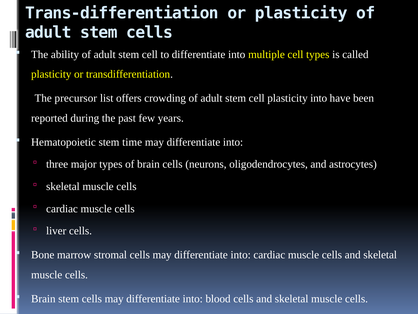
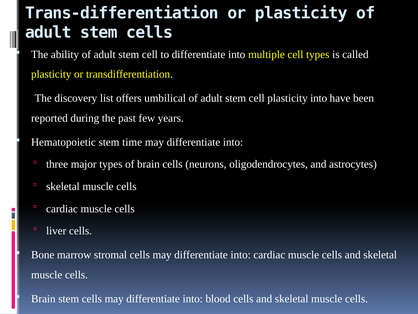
precursor: precursor -> discovery
crowding: crowding -> umbilical
